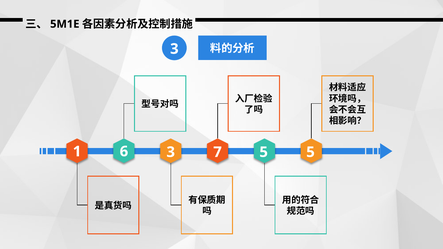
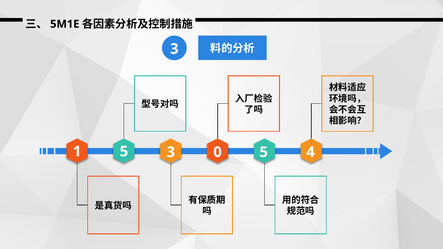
1 6: 6 -> 5
7: 7 -> 0
5 5: 5 -> 4
